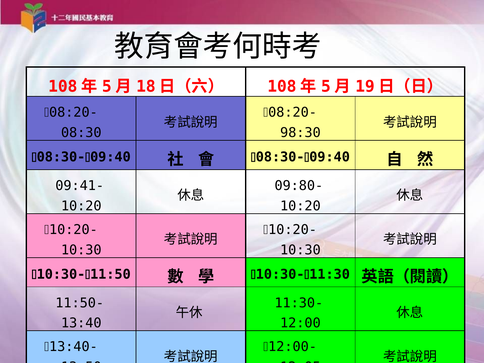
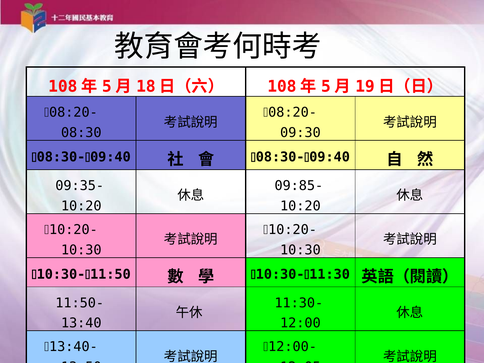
98:30: 98:30 -> 09:30
09:41-: 09:41- -> 09:35-
09:80-: 09:80- -> 09:85-
